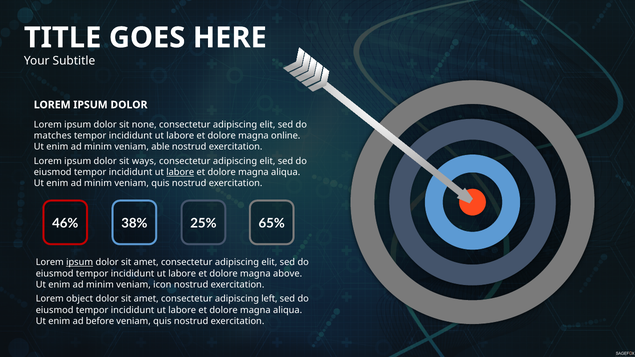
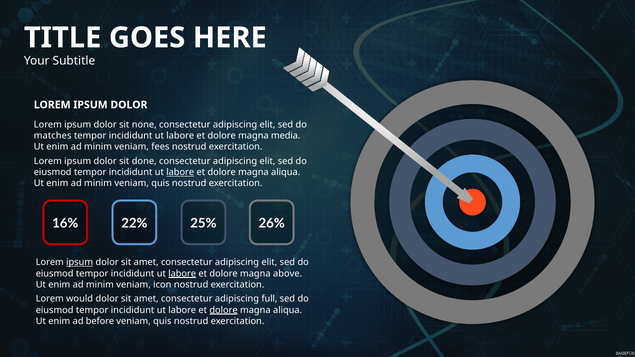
online: online -> media
able: able -> fees
ways: ways -> done
46%: 46% -> 16%
38%: 38% -> 22%
65%: 65% -> 26%
labore at (182, 274) underline: none -> present
object: object -> would
left: left -> full
dolore at (224, 310) underline: none -> present
